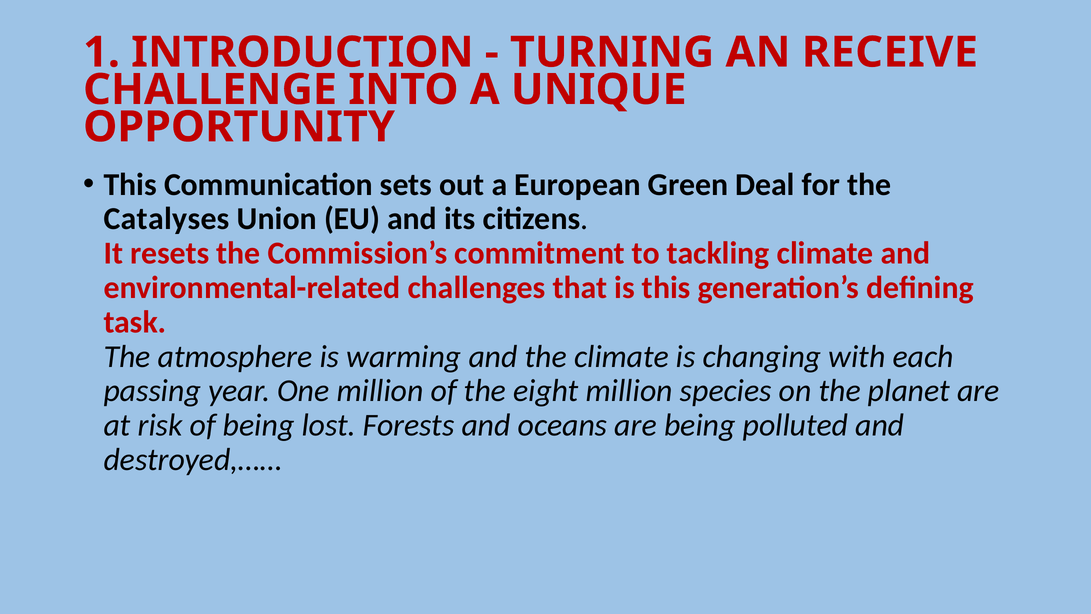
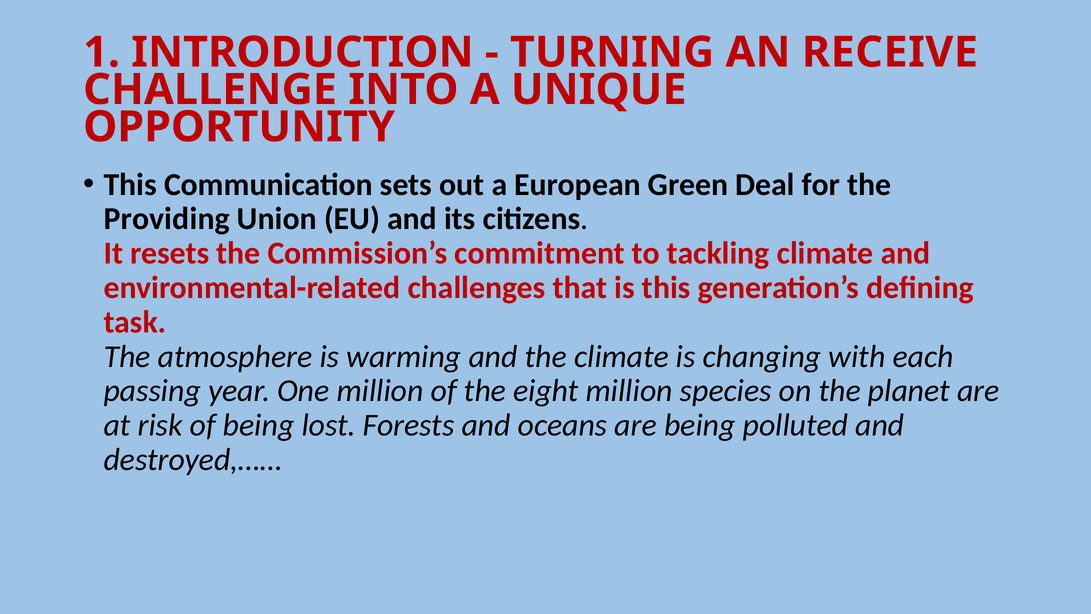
Catalyses: Catalyses -> Providing
